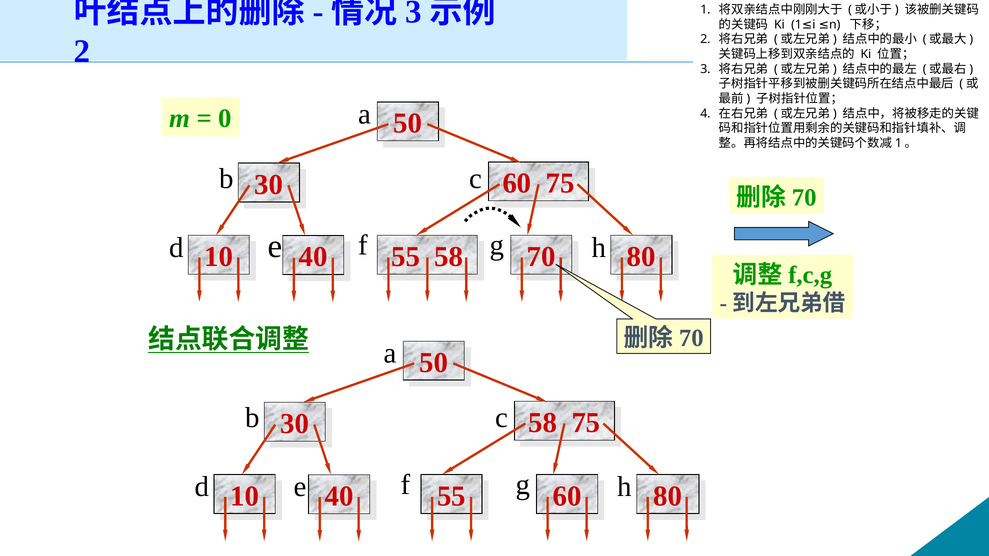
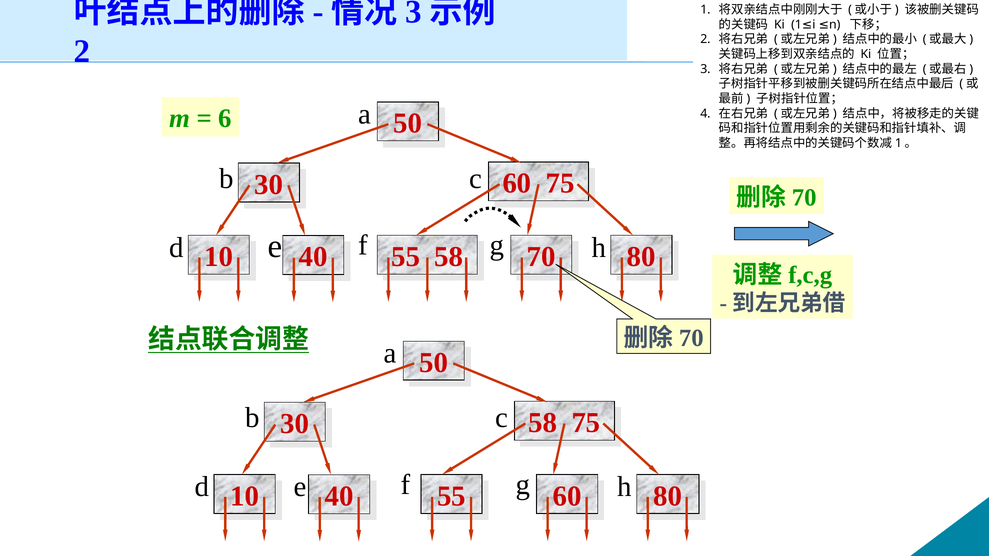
0: 0 -> 6
